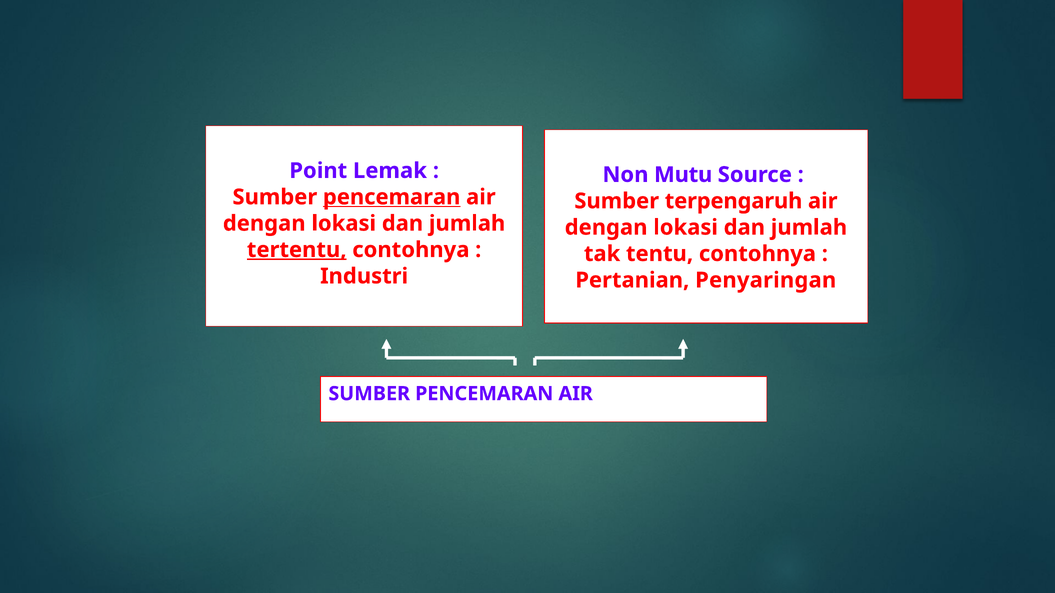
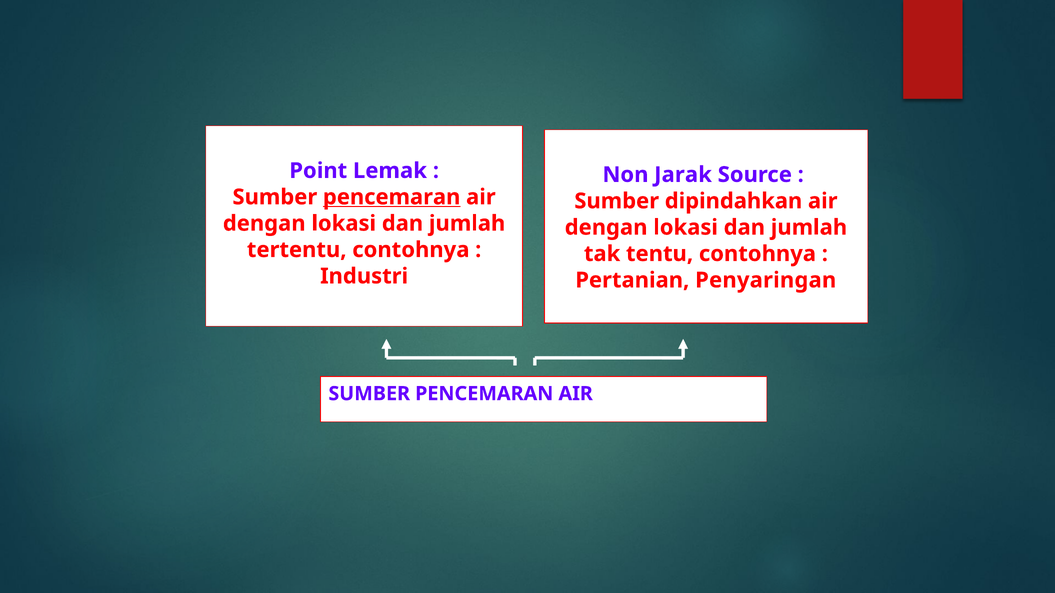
Mutu: Mutu -> Jarak
terpengaruh: terpengaruh -> dipindahkan
tertentu underline: present -> none
